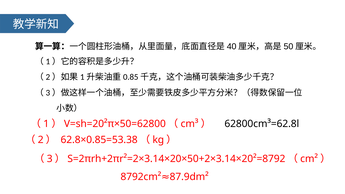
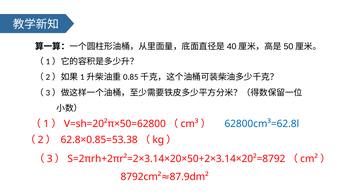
62800cm³=62.8l colour: black -> blue
